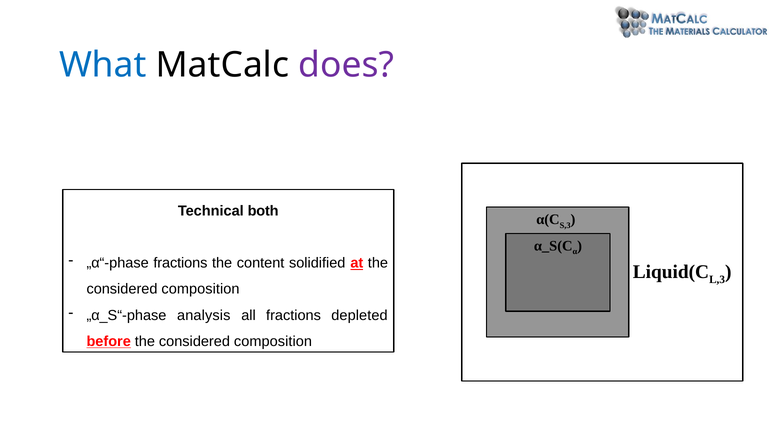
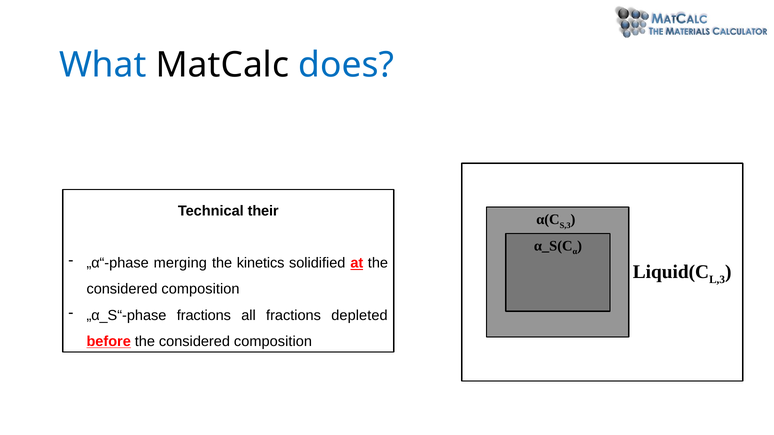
does colour: purple -> blue
both: both -> their
„α“-phase fractions: fractions -> merging
content: content -> kinetics
„α_S“-phase analysis: analysis -> fractions
